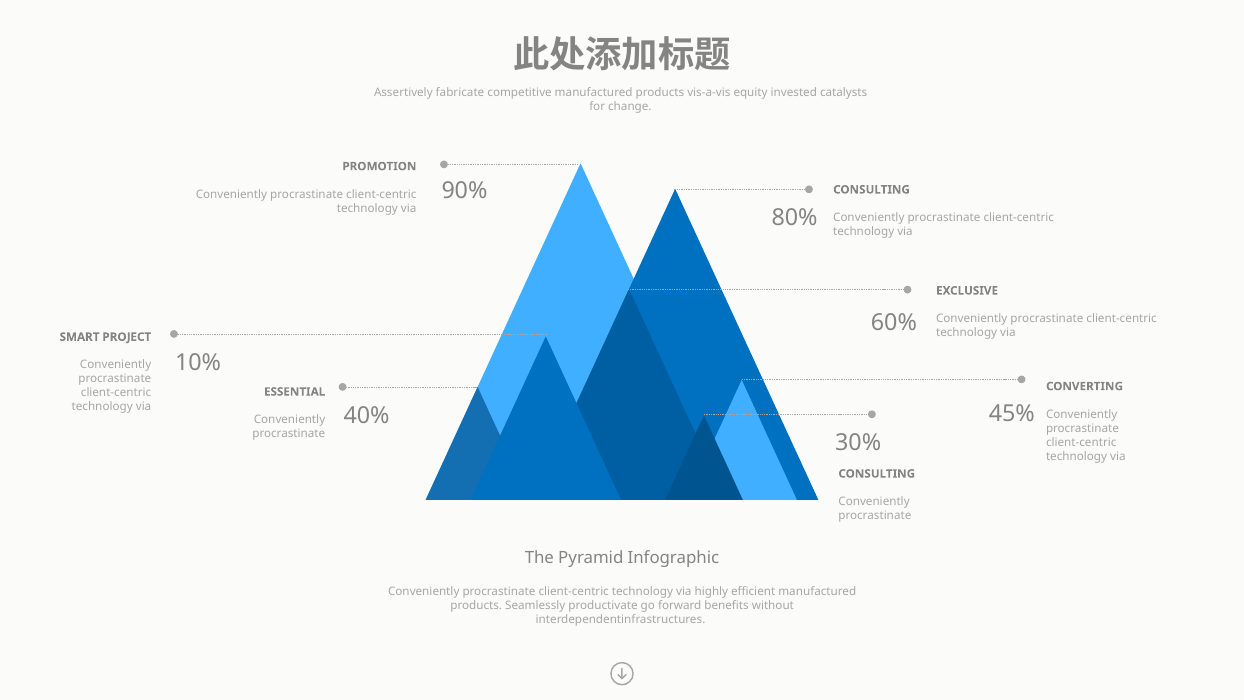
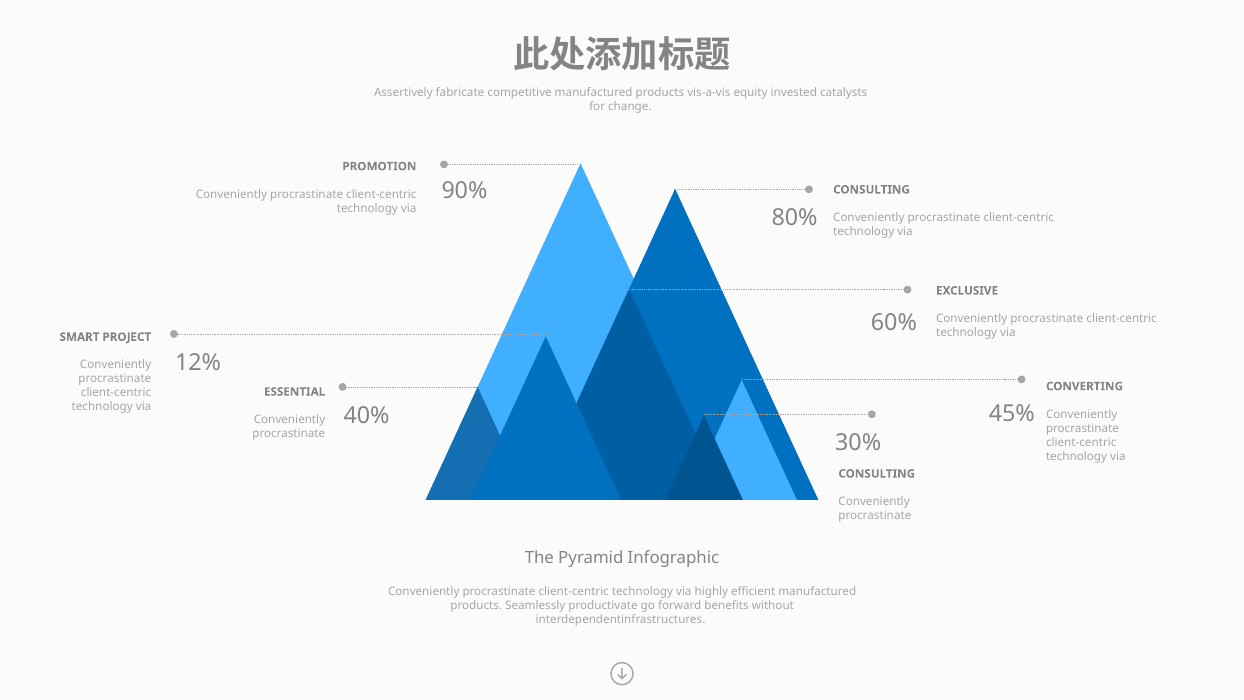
10%: 10% -> 12%
